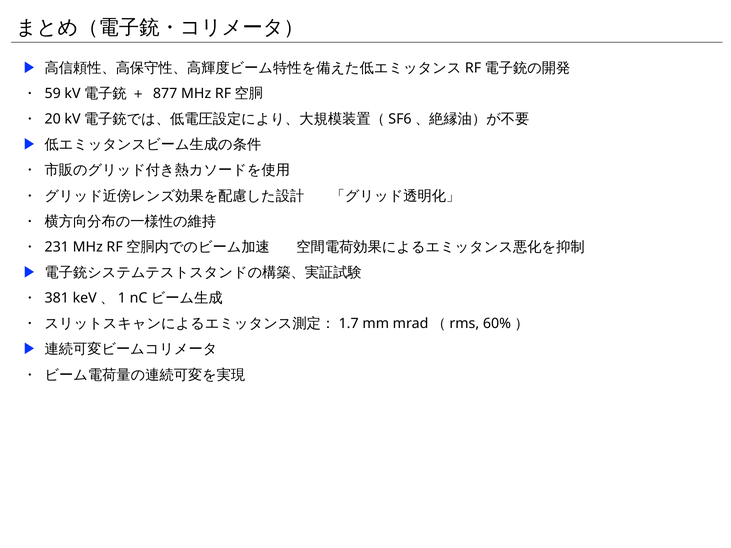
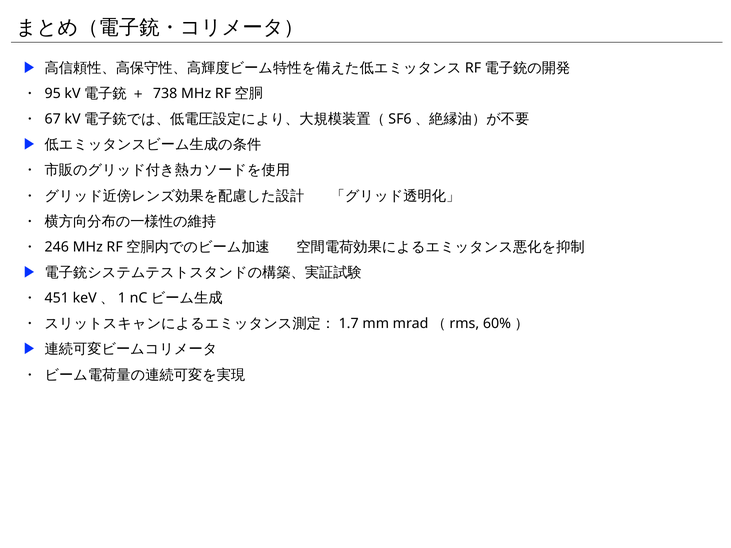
59: 59 -> 95
877: 877 -> 738
20: 20 -> 67
231: 231 -> 246
381: 381 -> 451
